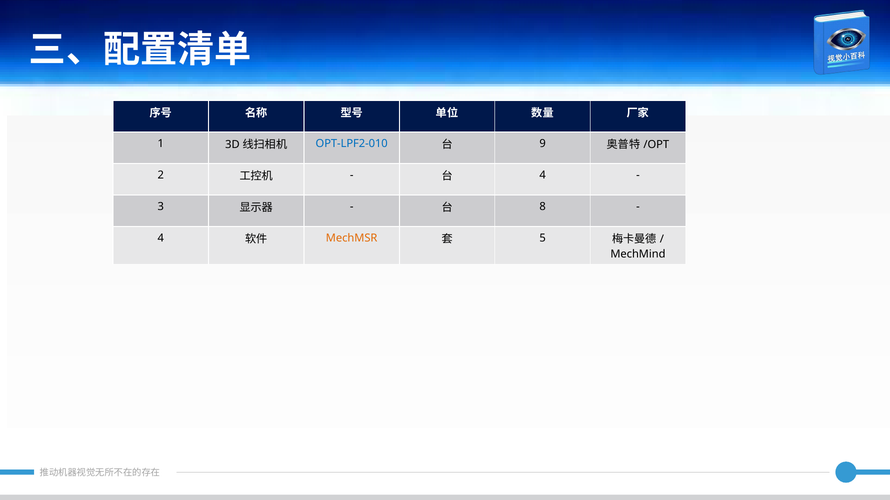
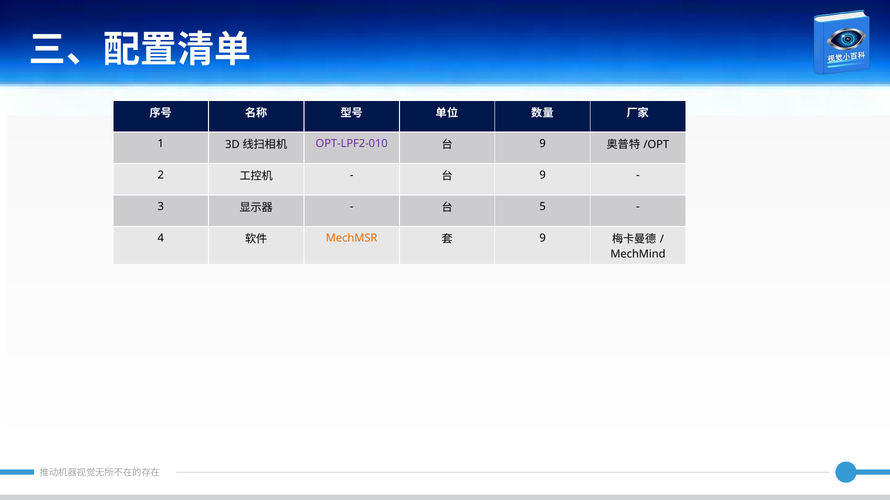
OPT-LPF2-010 colour: blue -> purple
4 at (543, 175): 4 -> 9
8: 8 -> 5
5 at (543, 238): 5 -> 9
